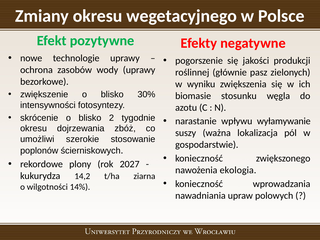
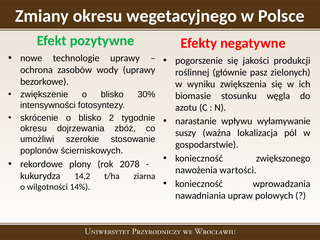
2027: 2027 -> 2078
ekologia: ekologia -> wartości
